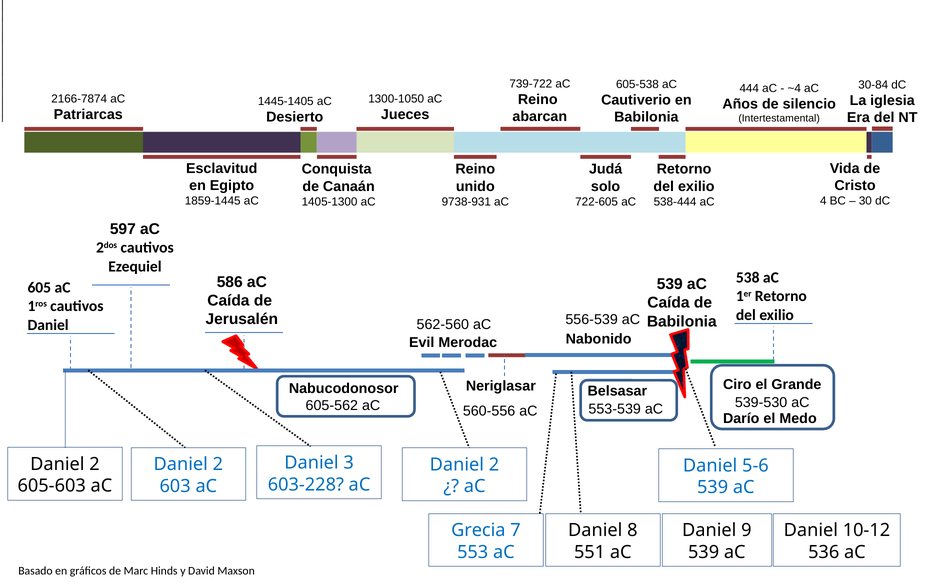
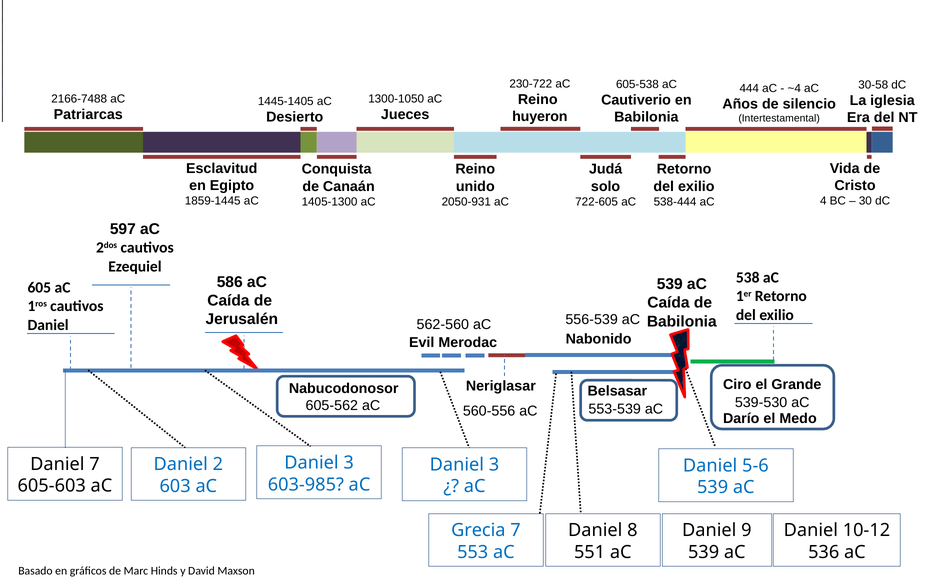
739-722: 739-722 -> 230-722
30-84: 30-84 -> 30-58
2166-7874: 2166-7874 -> 2166-7488
abarcan: abarcan -> huyeron
9738-931: 9738-931 -> 2050-931
2 at (95, 464): 2 -> 7
2 at (494, 464): 2 -> 3
603-228: 603-228 -> 603-985
